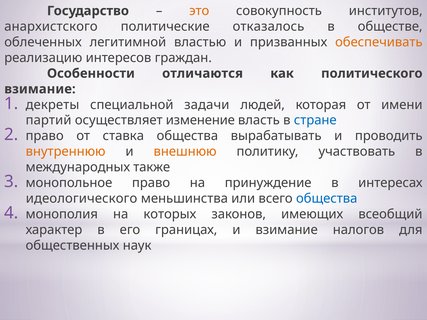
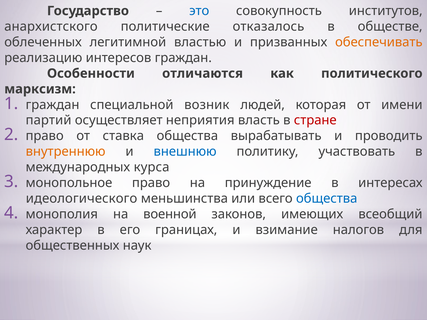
это colour: orange -> blue
взимание at (40, 89): взимание -> марксизм
декреты at (52, 105): декреты -> граждан
задачи: задачи -> возник
изменение: изменение -> неприятия
стране colour: blue -> red
внешнюю colour: orange -> blue
также: также -> курса
которых: которых -> военной
